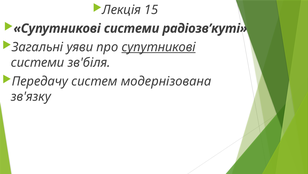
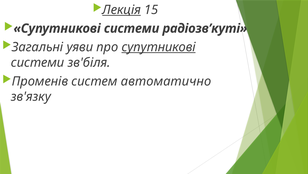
Лекція underline: none -> present
Передачу: Передачу -> Променів
модернізована: модернізована -> автоматично
